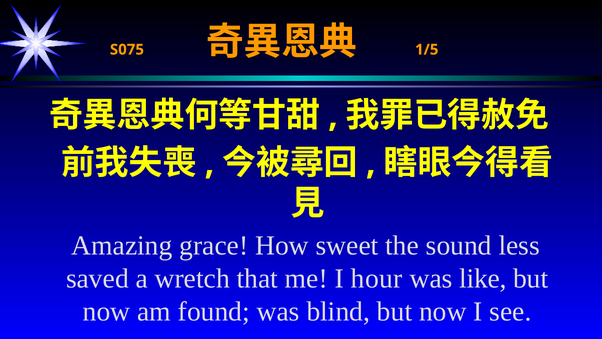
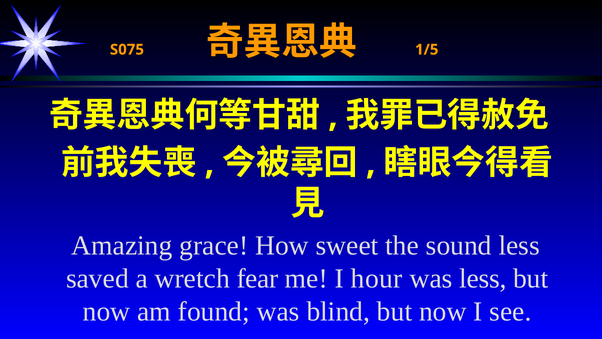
that: that -> fear
was like: like -> less
